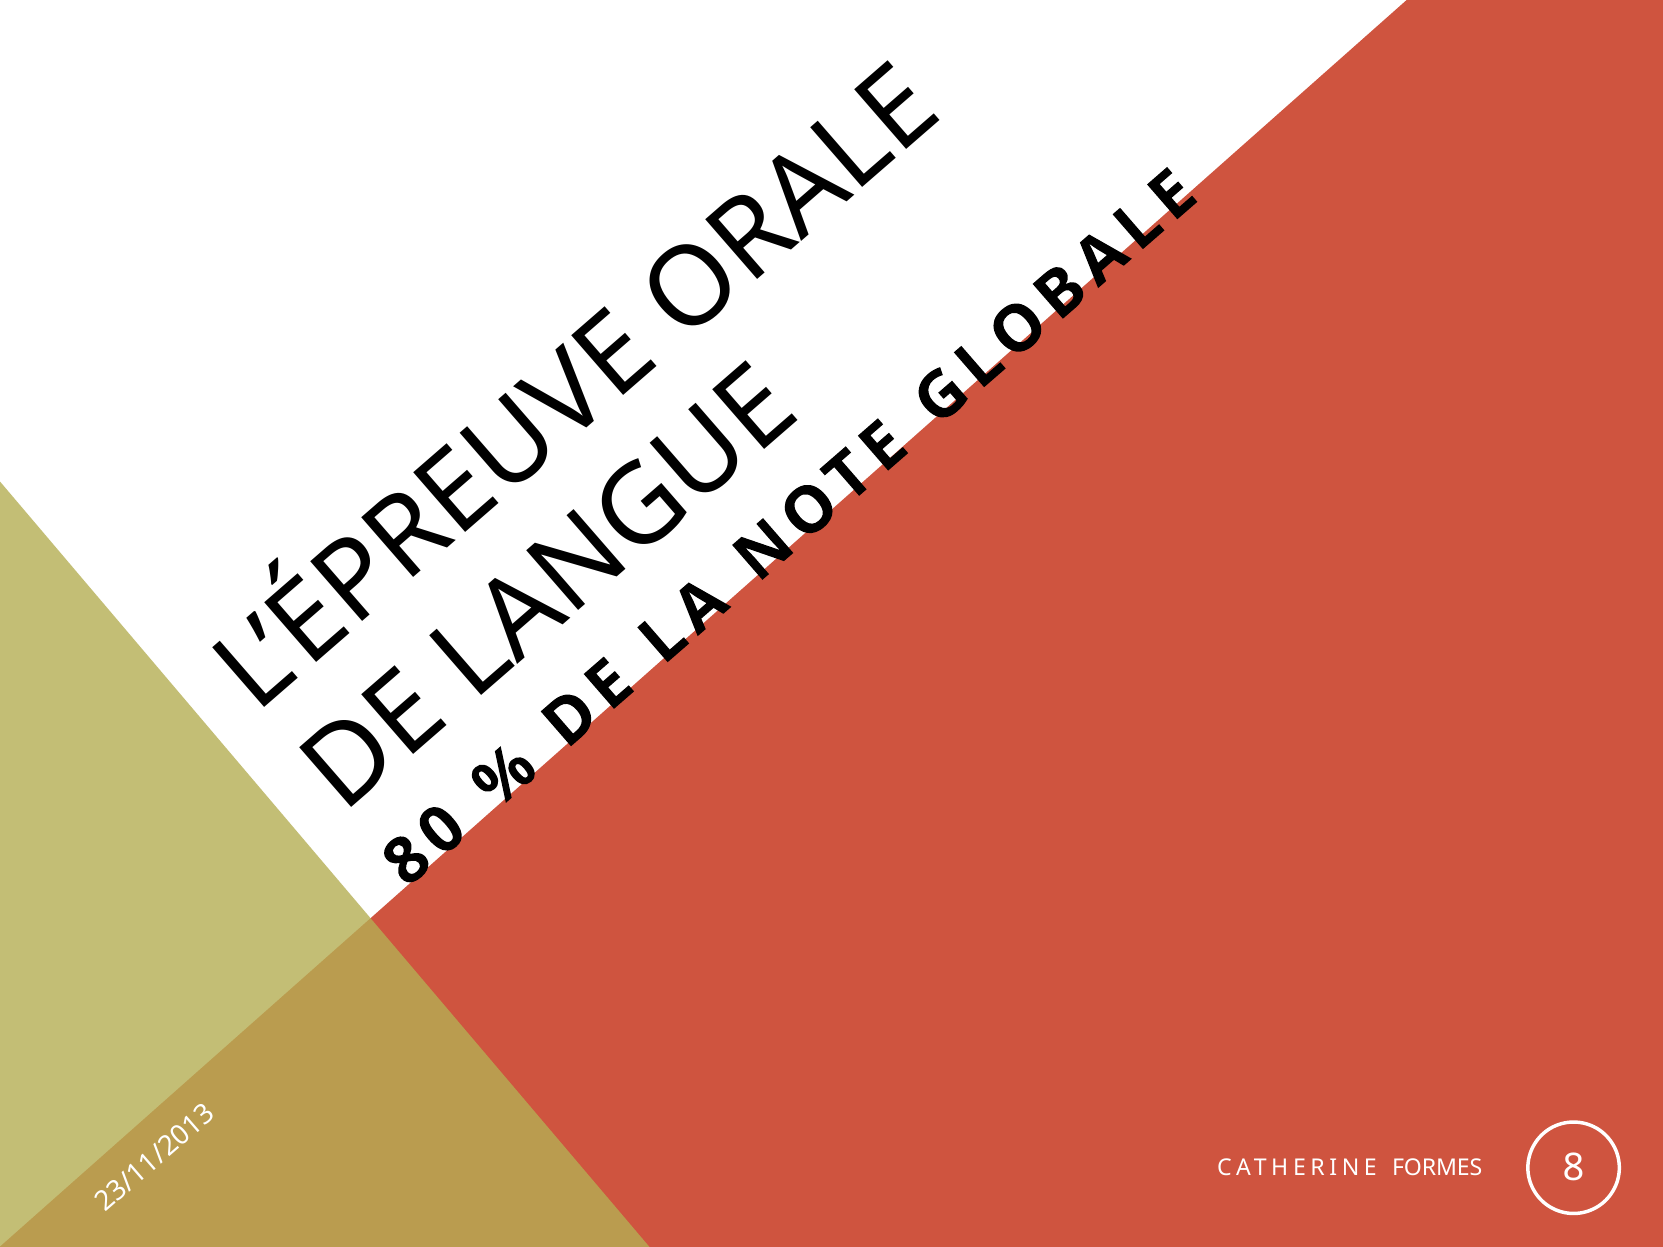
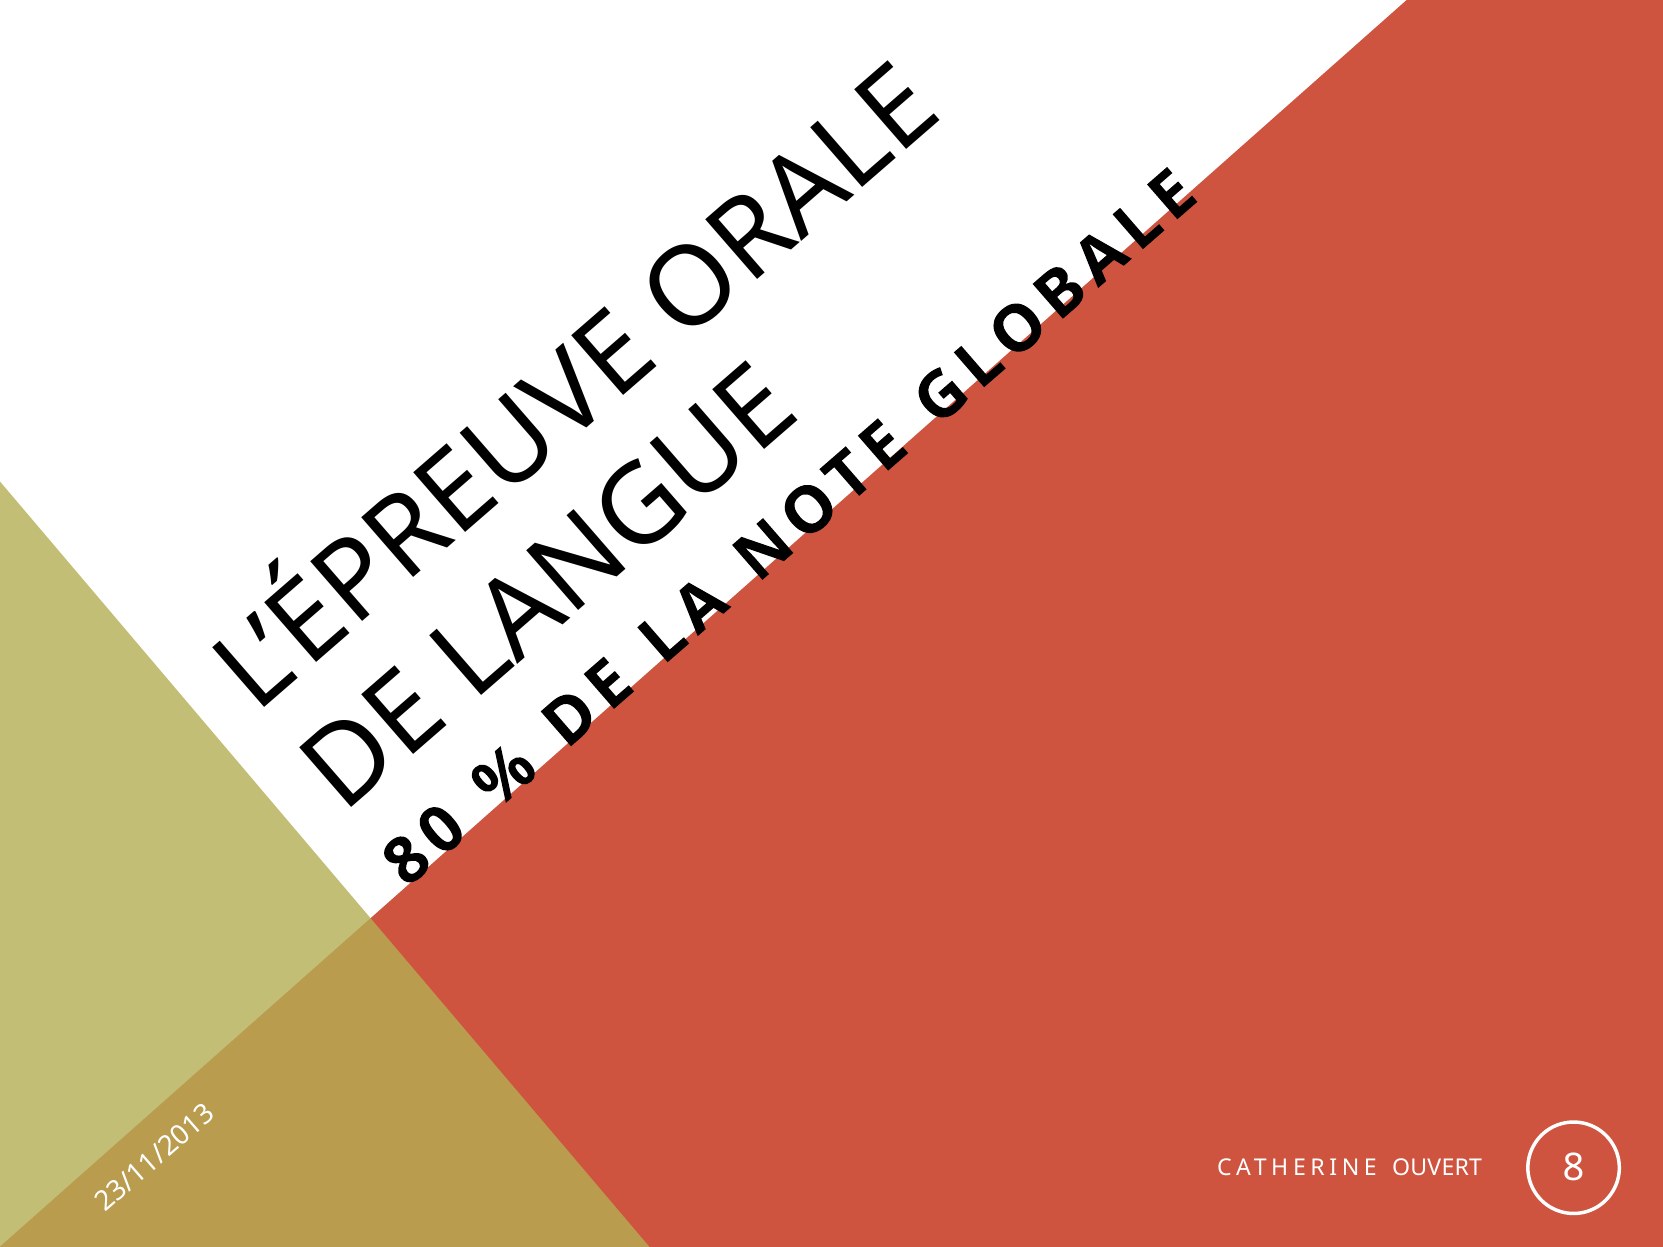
FORMES: FORMES -> OUVERT
